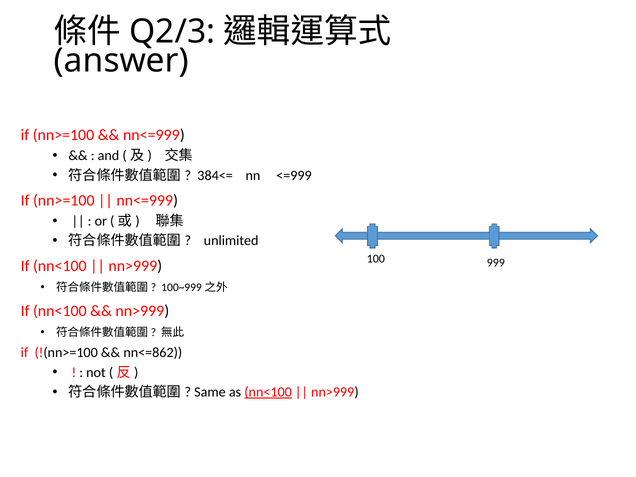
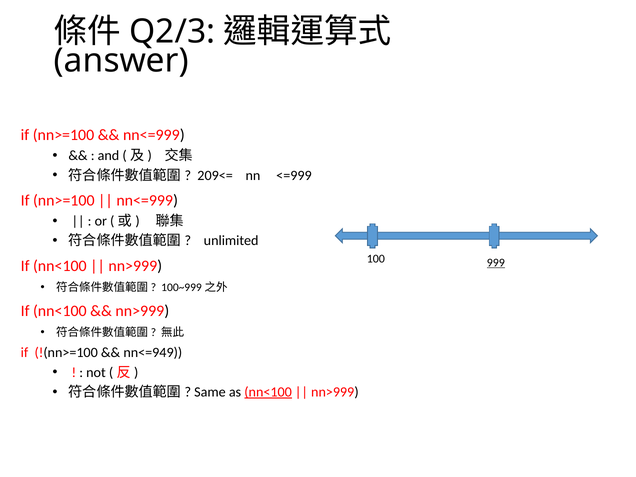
384<=: 384<= -> 209<=
999 underline: none -> present
nn<=862: nn<=862 -> nn<=949
